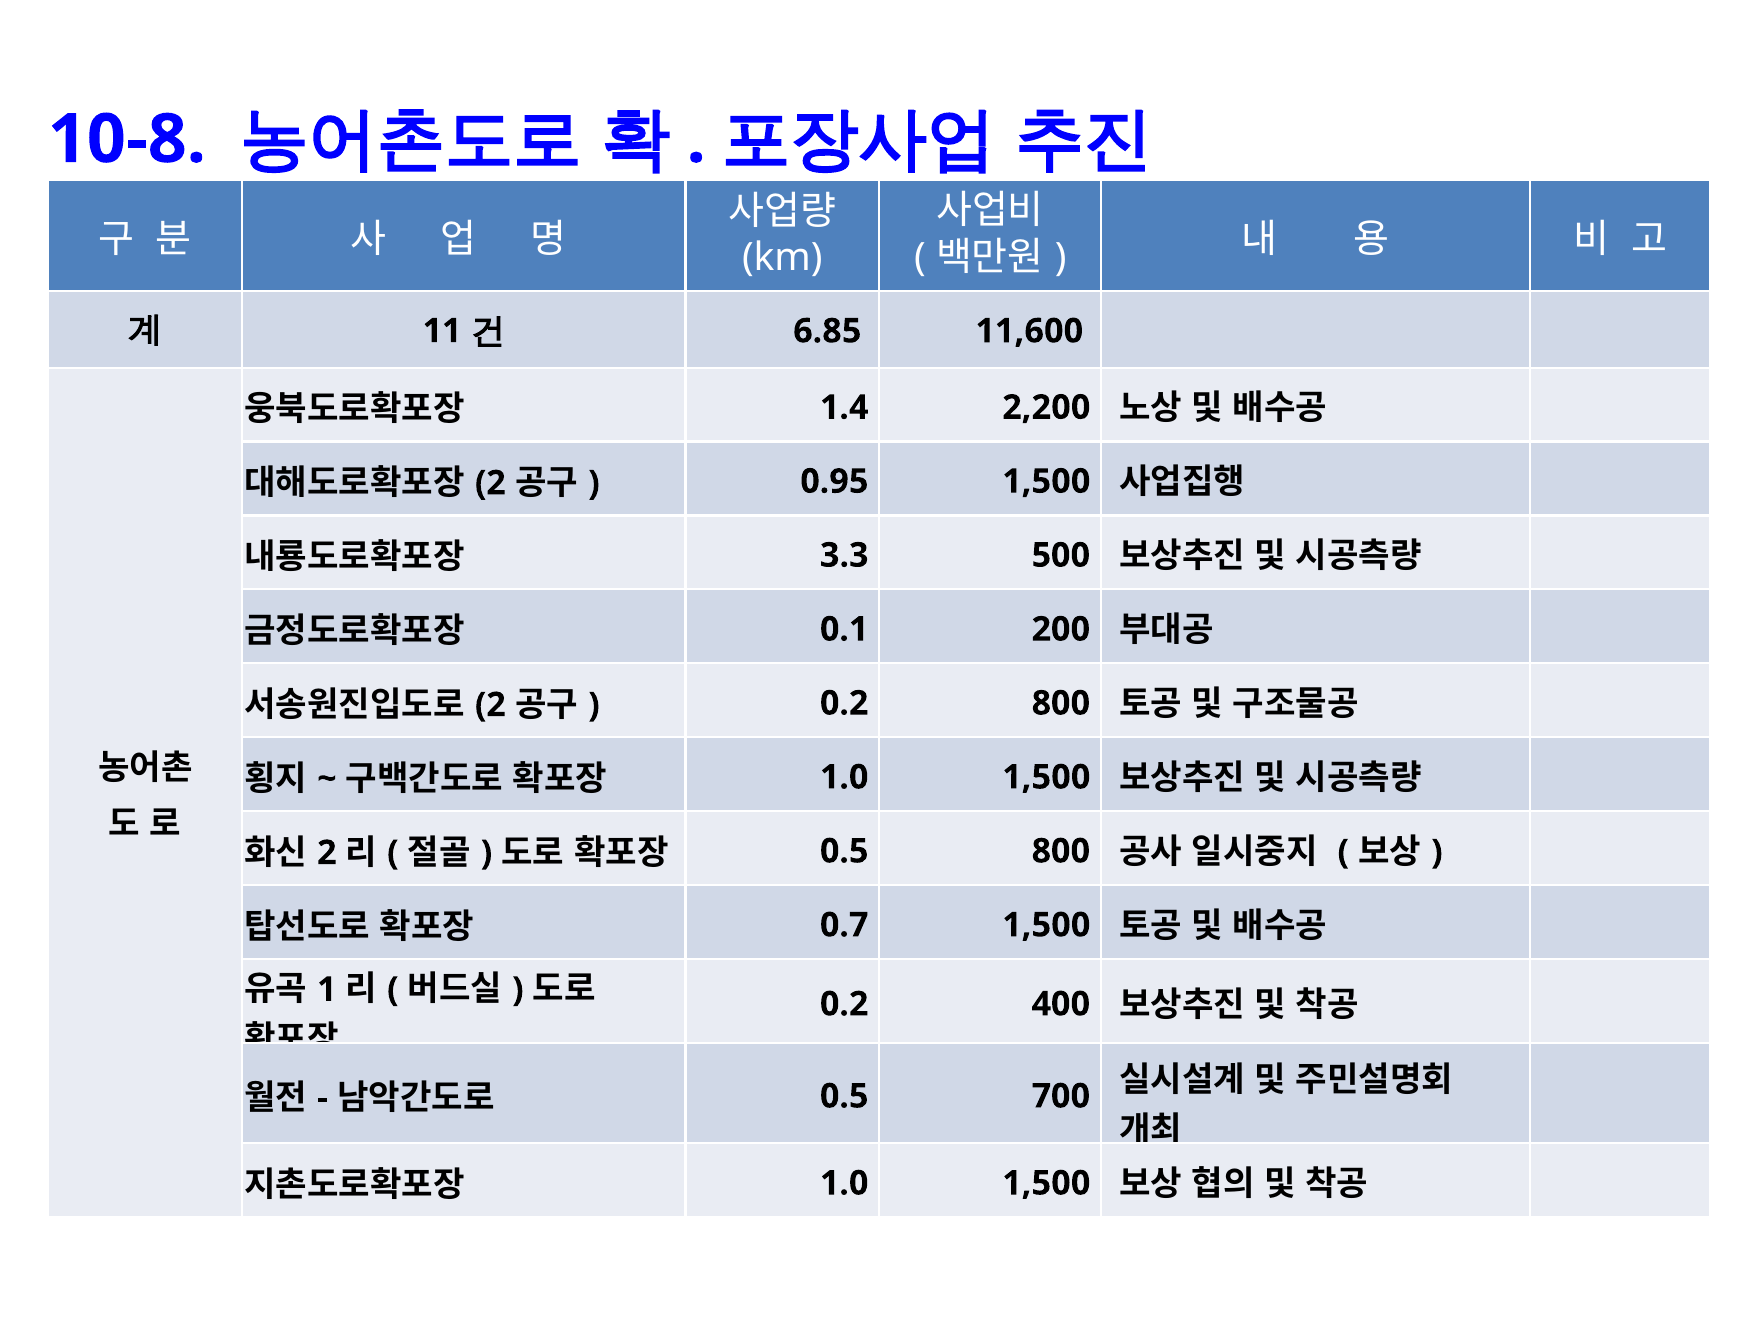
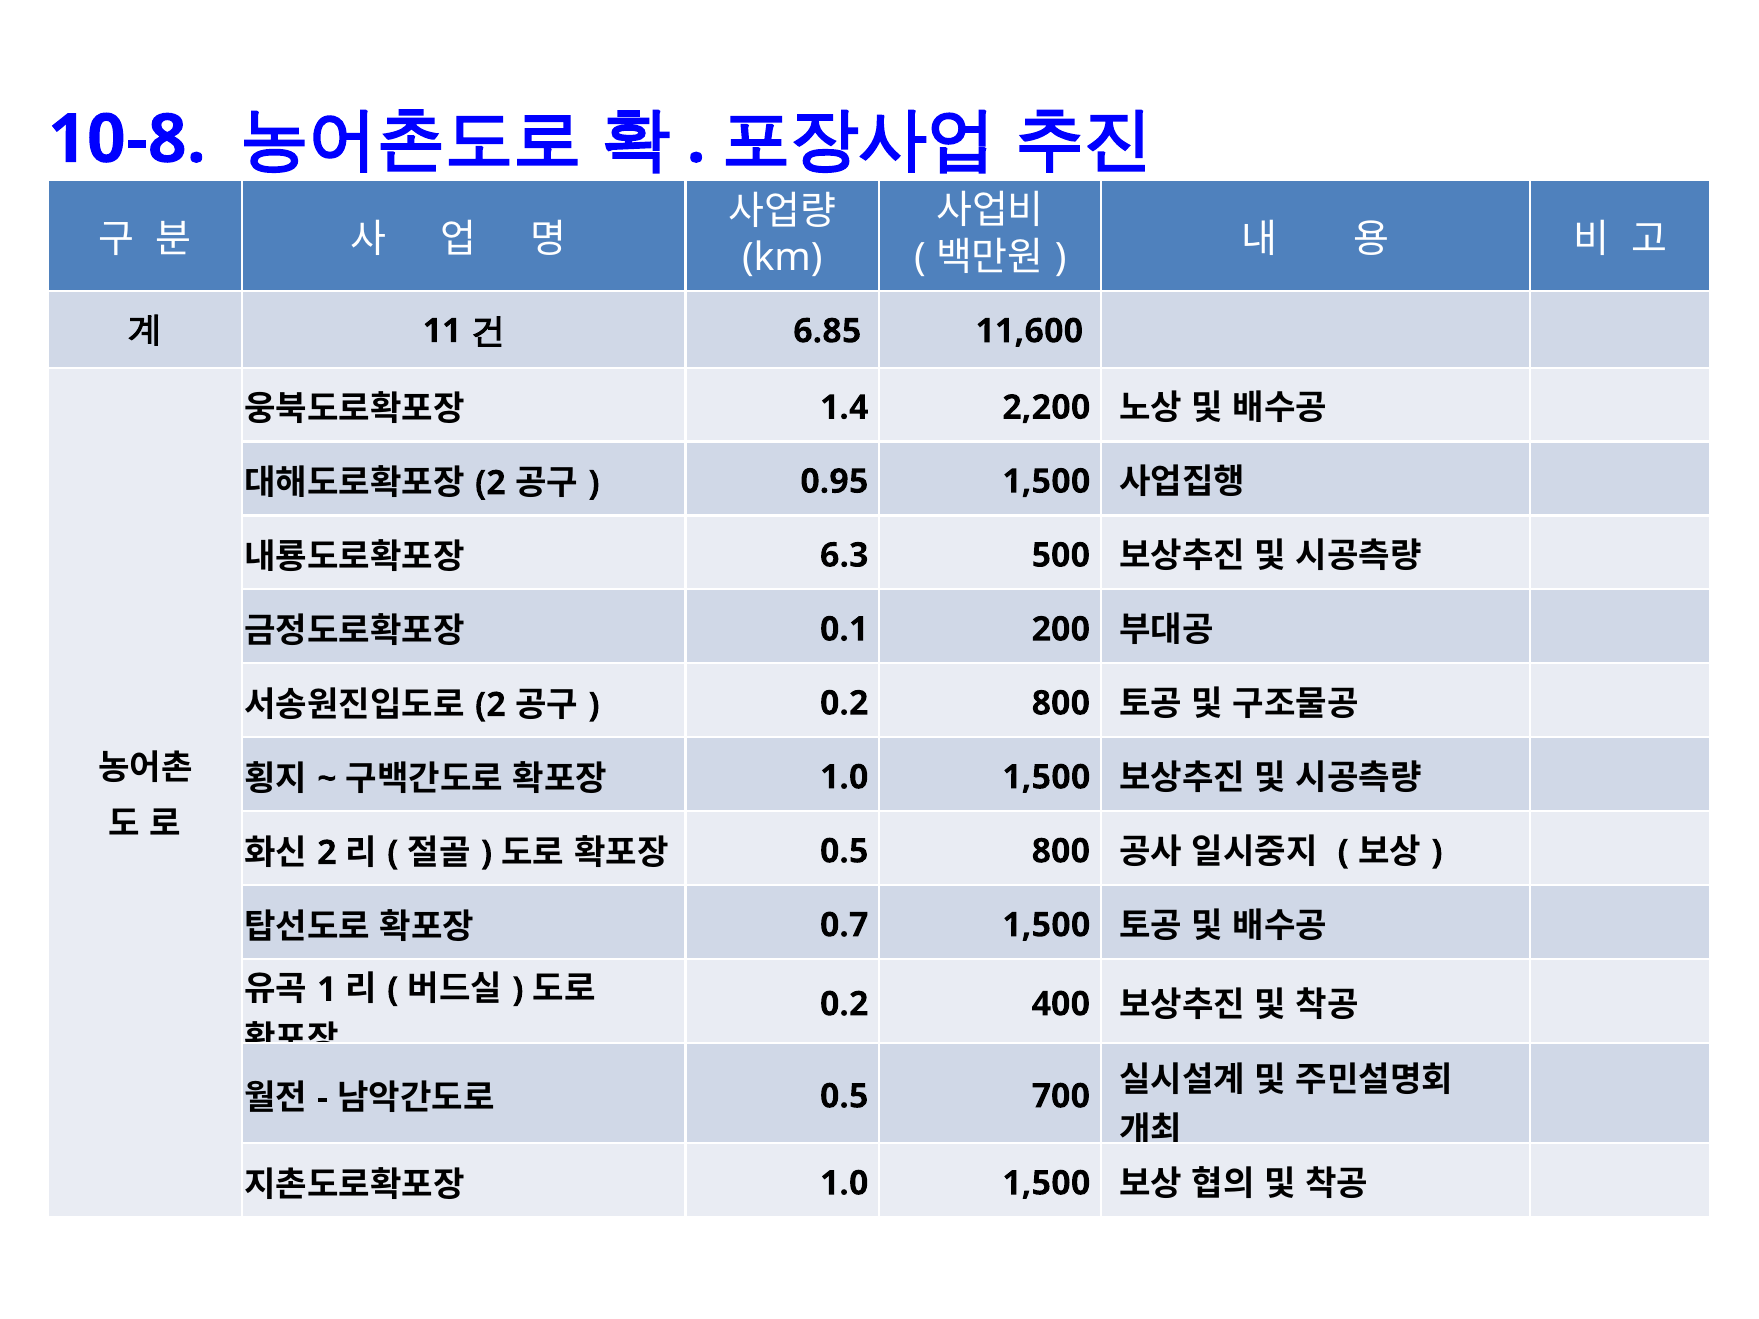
3.3: 3.3 -> 6.3
